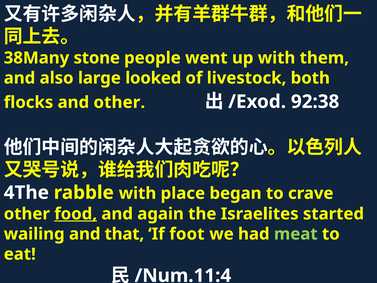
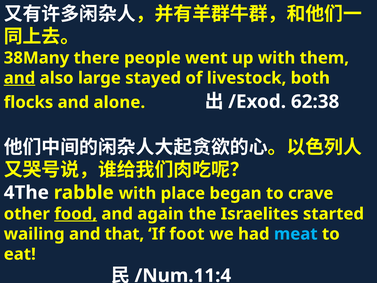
stone: stone -> there
and at (20, 78) underline: none -> present
looked: looked -> stayed
and other: other -> alone
92:38: 92:38 -> 62:38
meat colour: light green -> light blue
